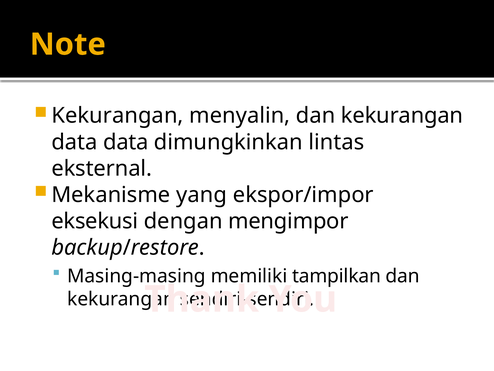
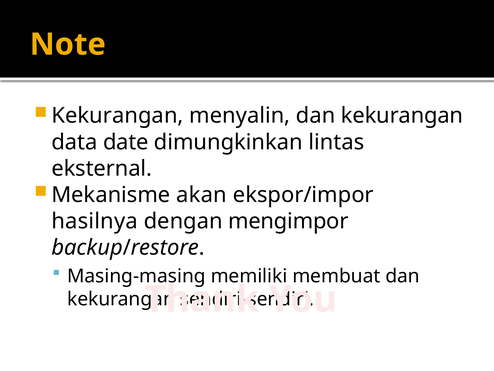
data data: data -> date
yang: yang -> akan
eksekusi: eksekusi -> hasilnya
tampilkan: tampilkan -> membuat
